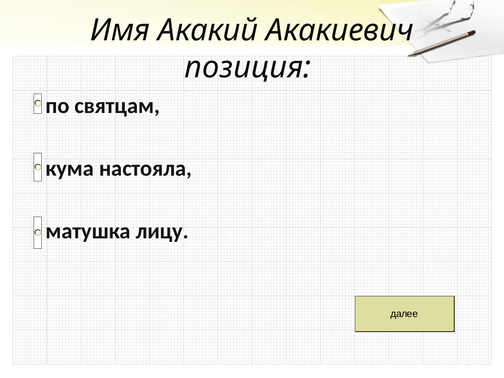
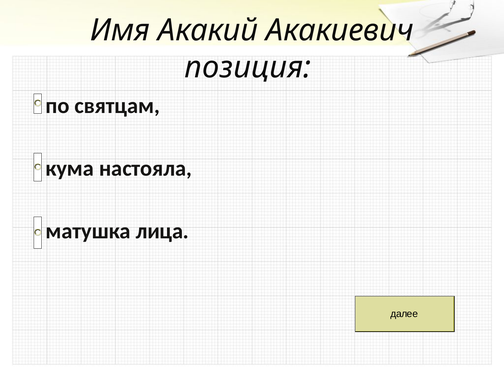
лицу: лицу -> лица
